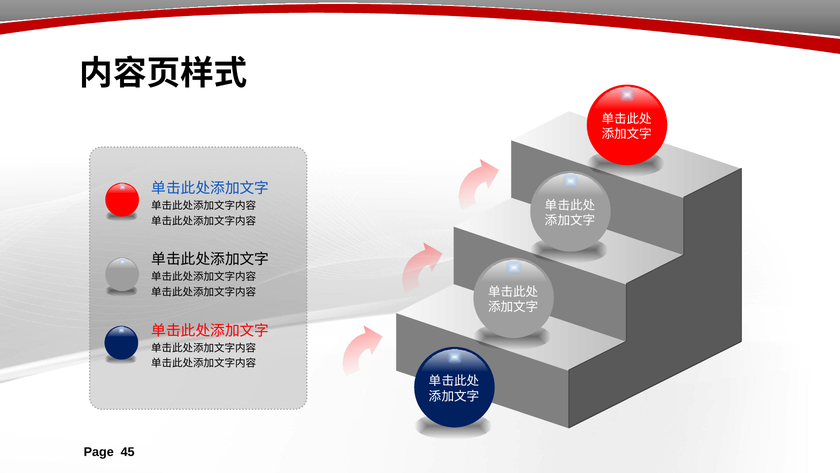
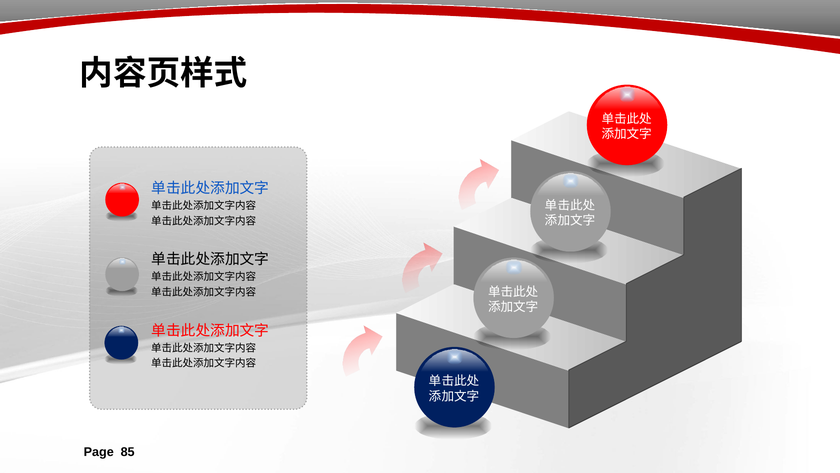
45: 45 -> 85
